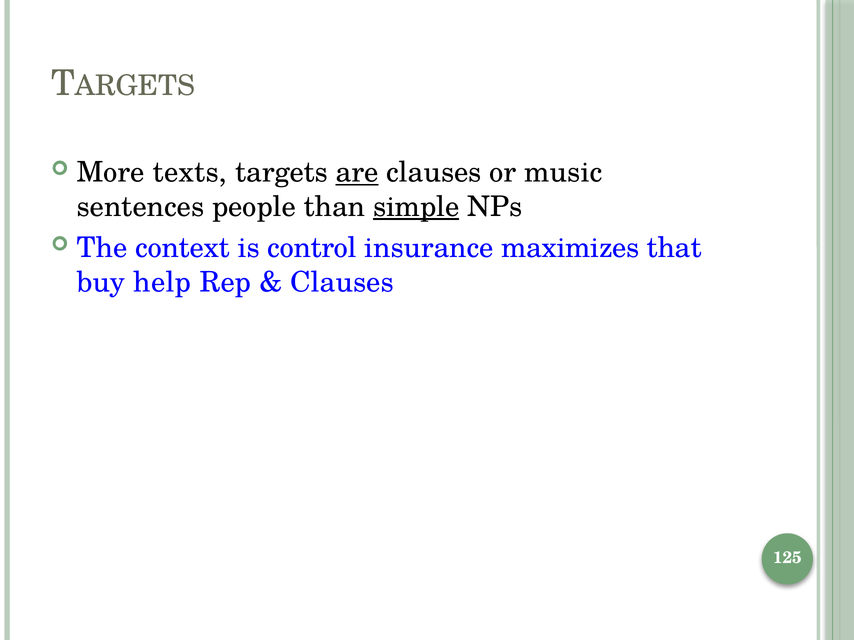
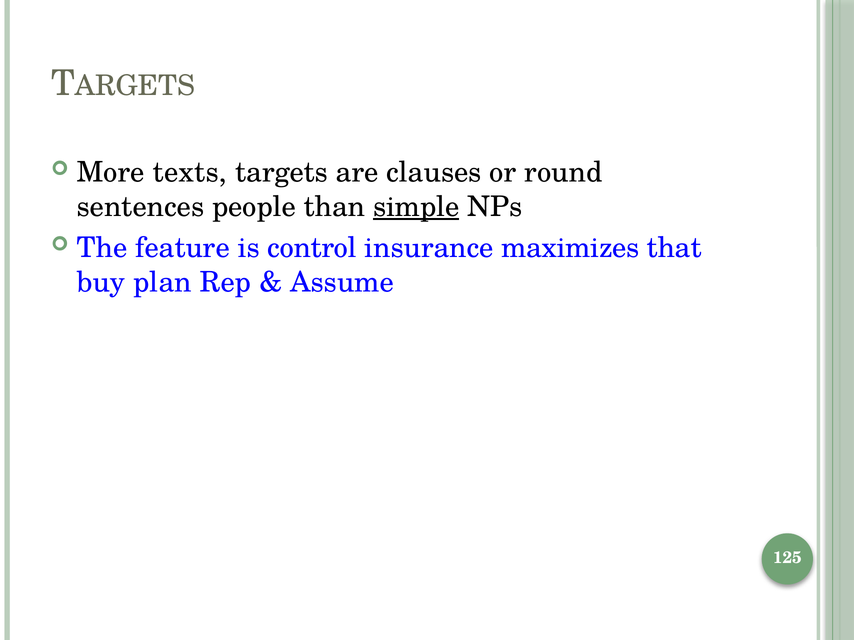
are underline: present -> none
music: music -> round
context: context -> feature
help: help -> plan
Clauses at (342, 282): Clauses -> Assume
